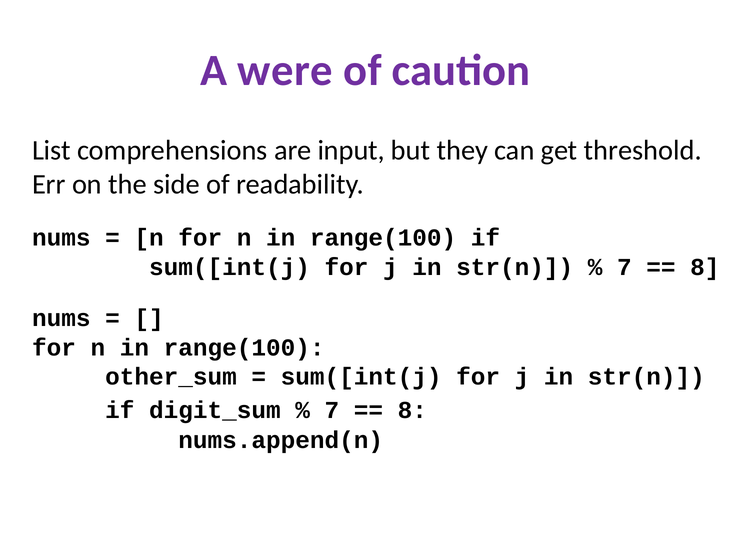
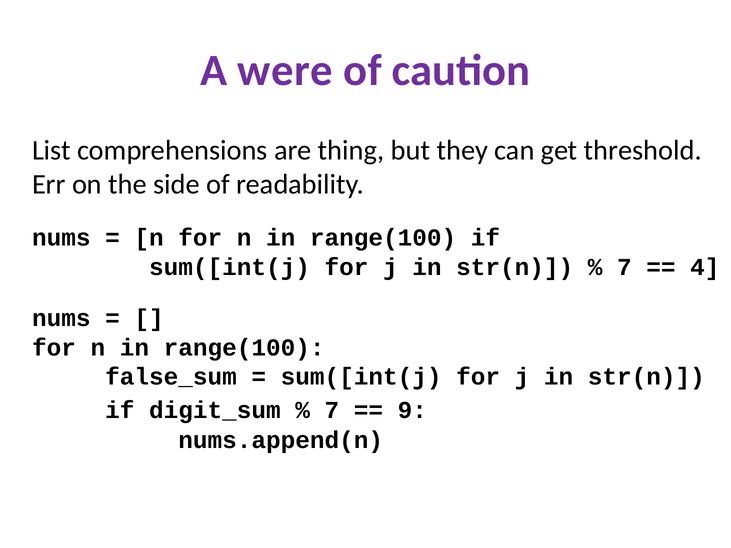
input: input -> thing
8 at (705, 267): 8 -> 4
other_sum: other_sum -> false_sum
8 at (412, 410): 8 -> 9
